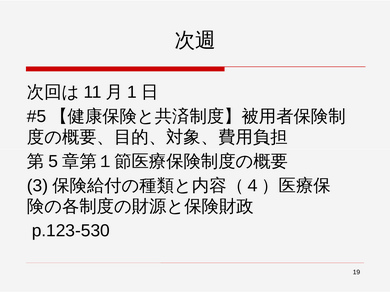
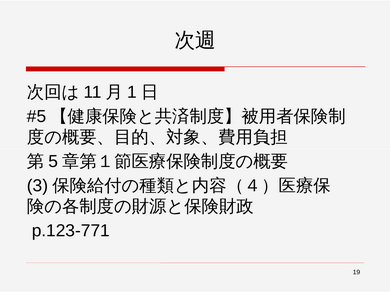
p.123-530: p.123-530 -> p.123-771
